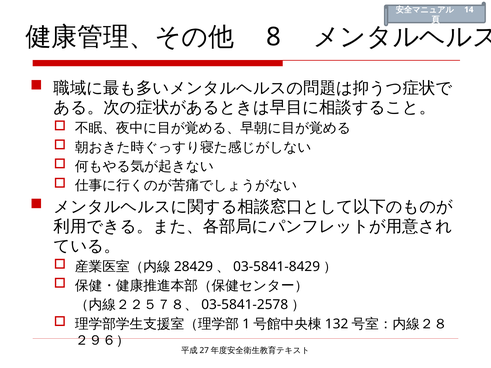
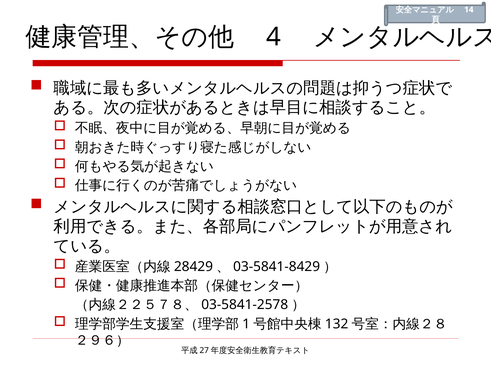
8: 8 -> 4
